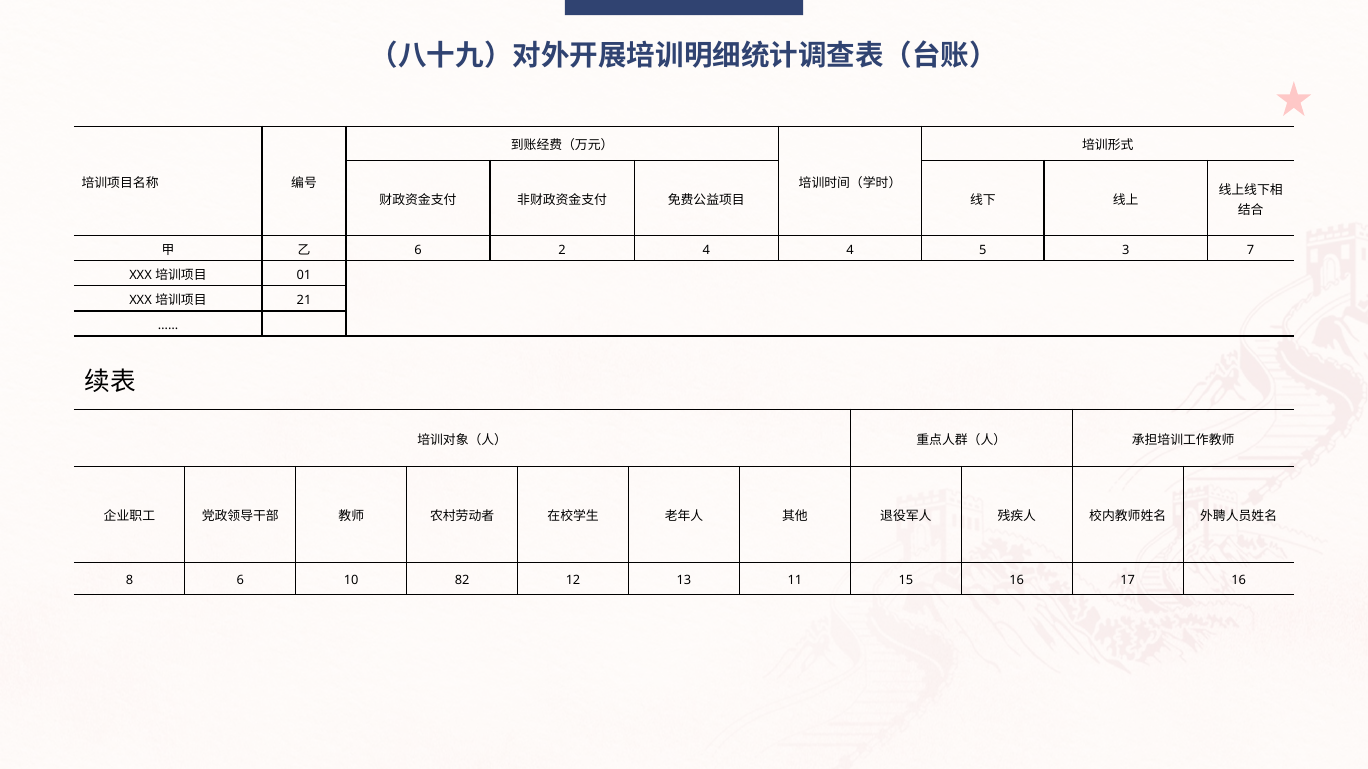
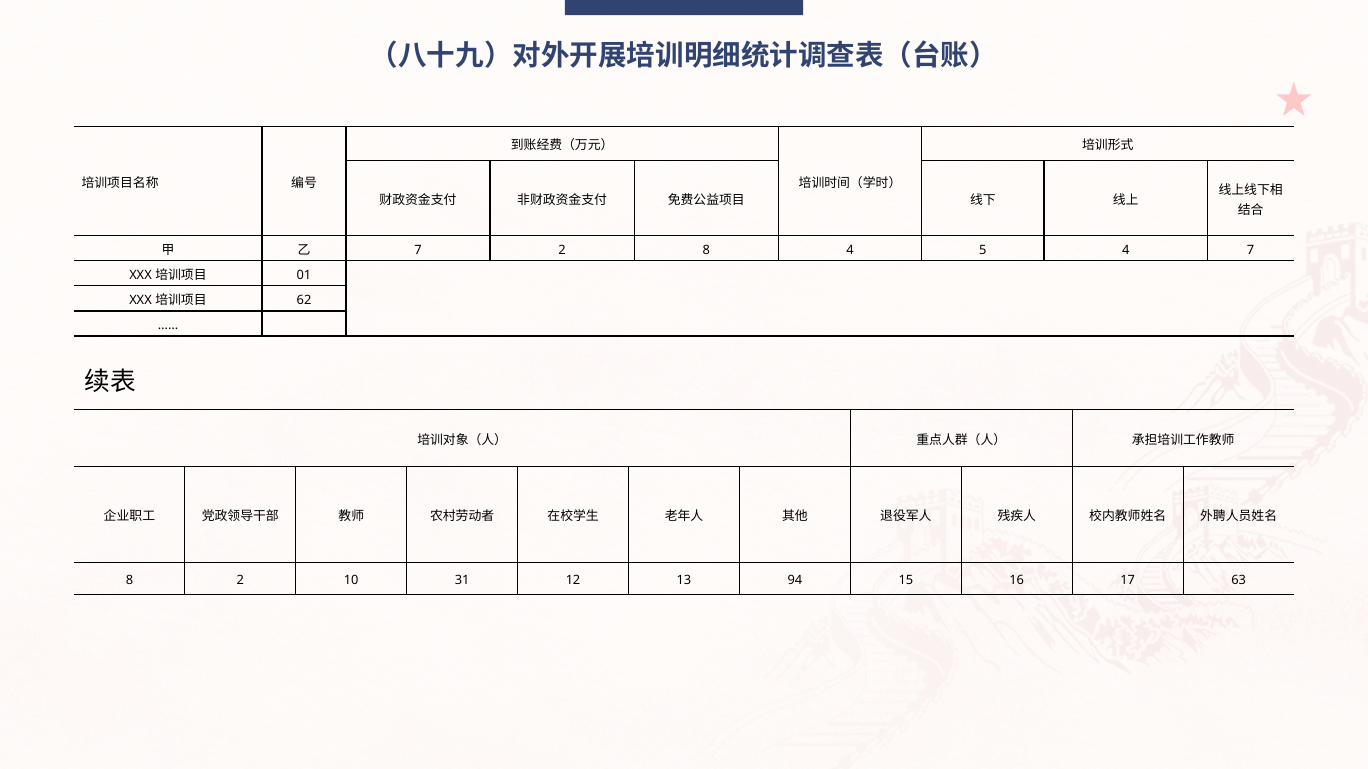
6 at (418, 250): 6 -> 7
2 4: 4 -> 8
5 3: 3 -> 4
21: 21 -> 62
8 6: 6 -> 2
82: 82 -> 31
11: 11 -> 94
17 16: 16 -> 63
